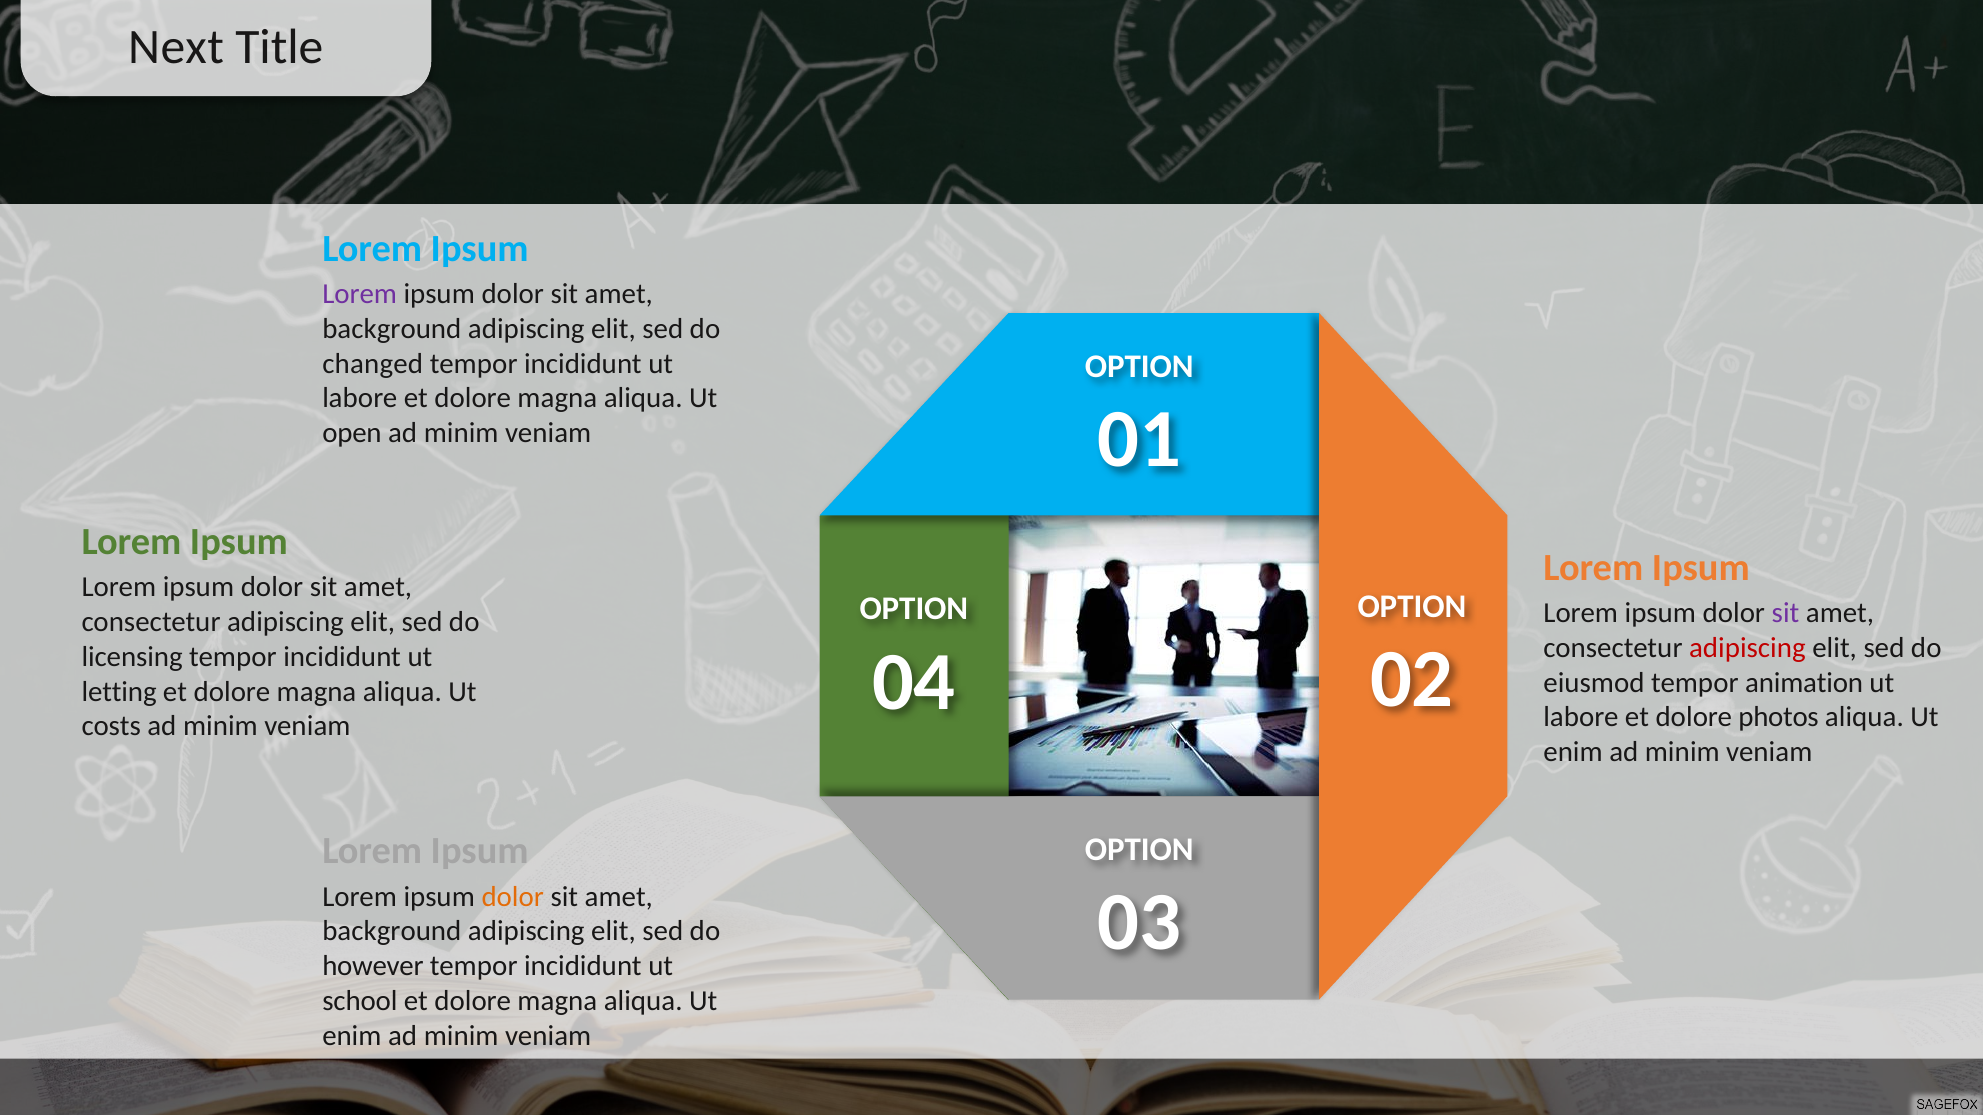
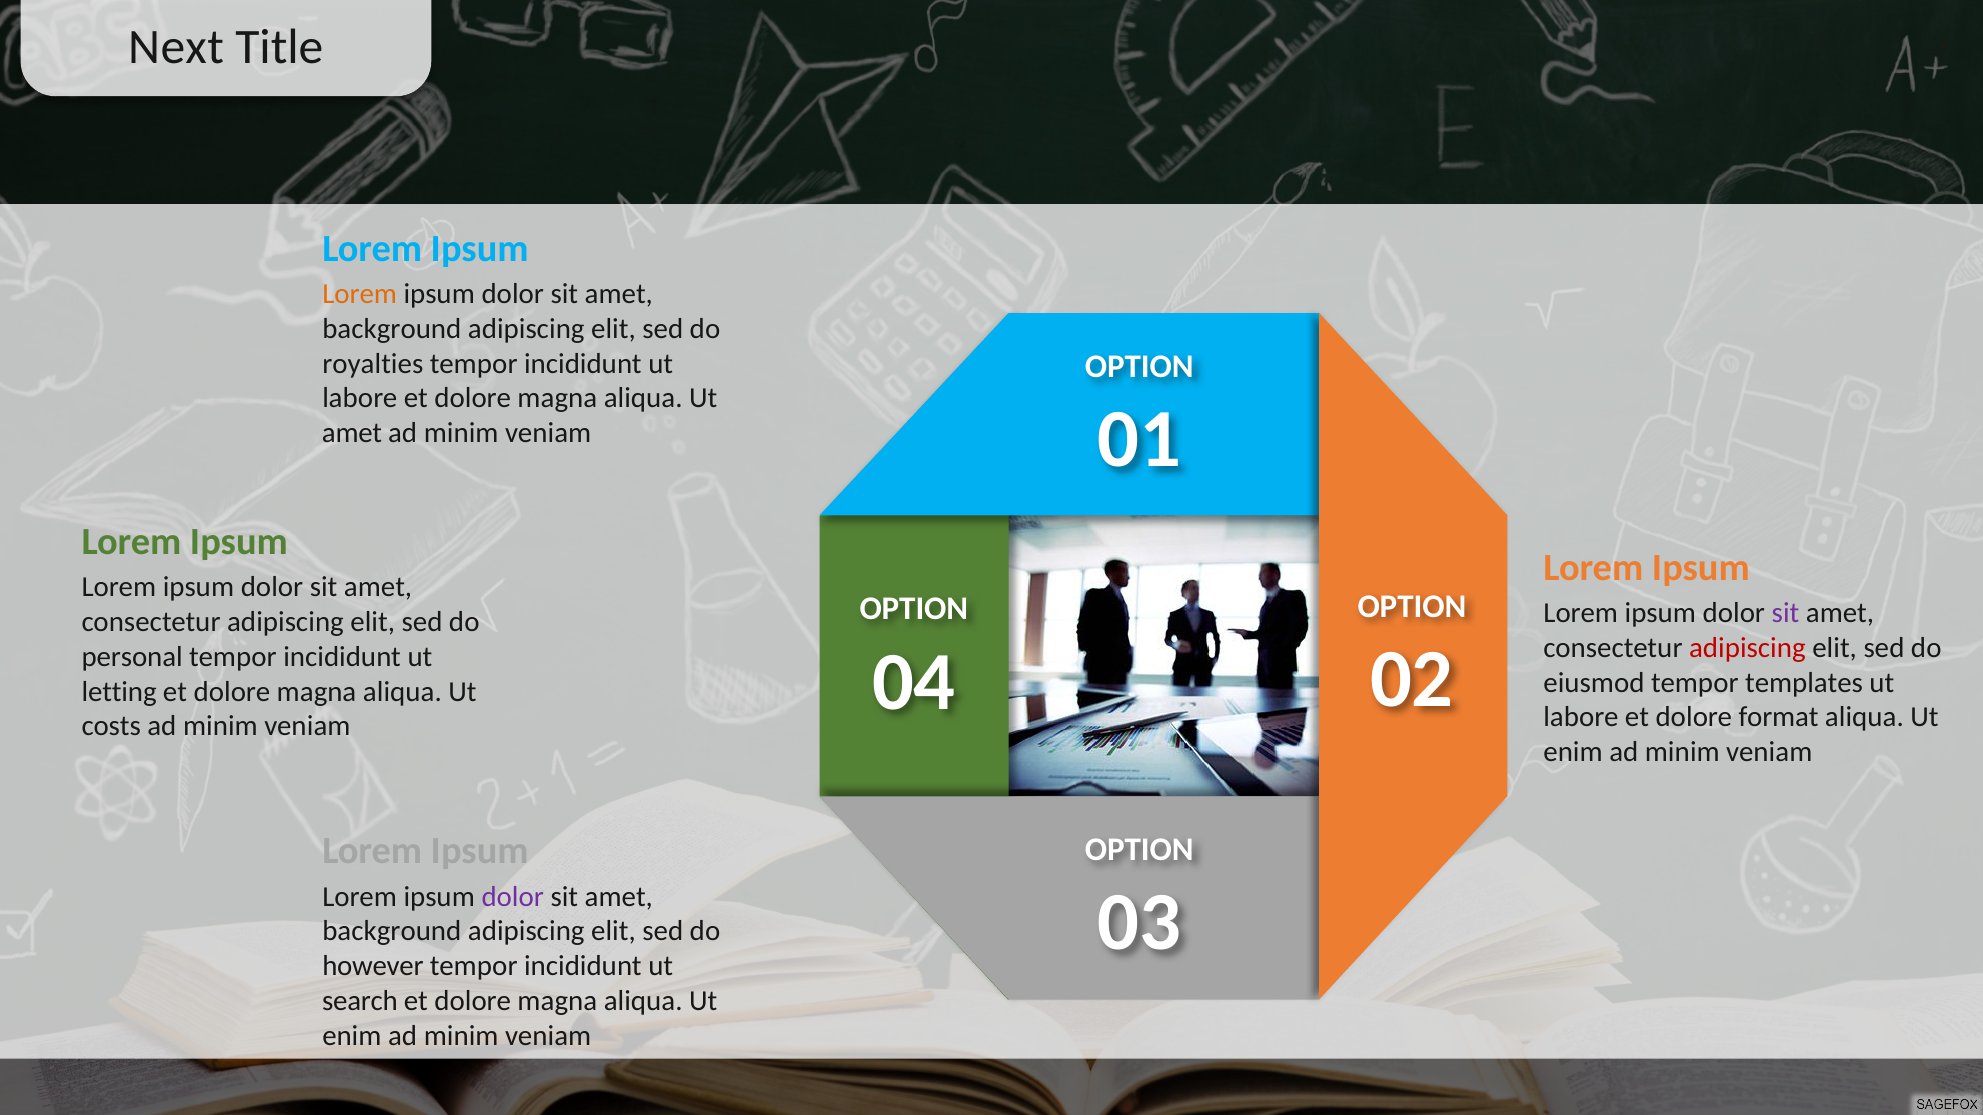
Lorem at (360, 294) colour: purple -> orange
changed: changed -> royalties
open at (352, 433): open -> amet
licensing: licensing -> personal
animation: animation -> templates
photos: photos -> format
dolor at (513, 897) colour: orange -> purple
school: school -> search
